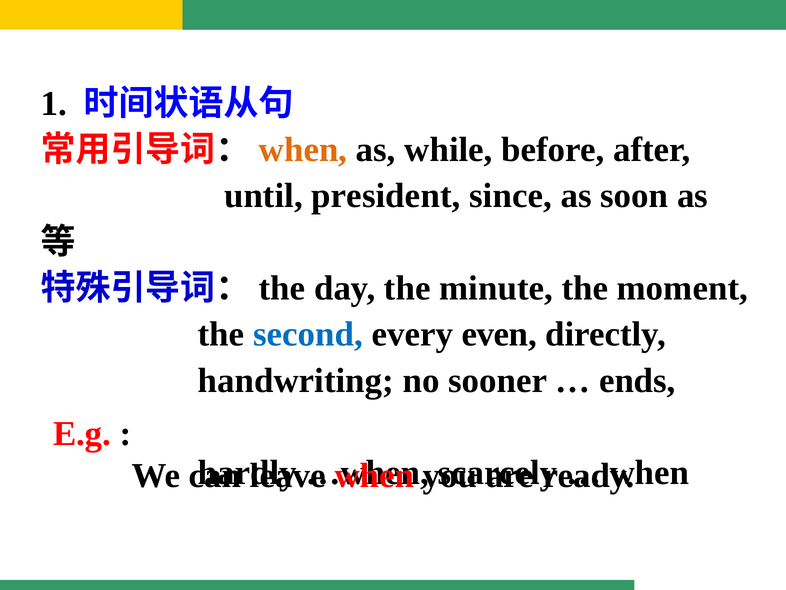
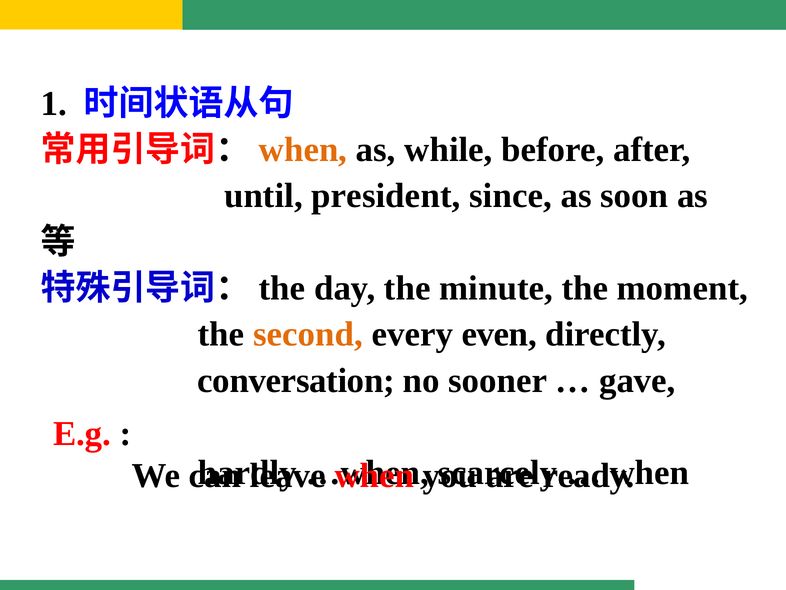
second colour: blue -> orange
handwriting: handwriting -> conversation
ends: ends -> gave
